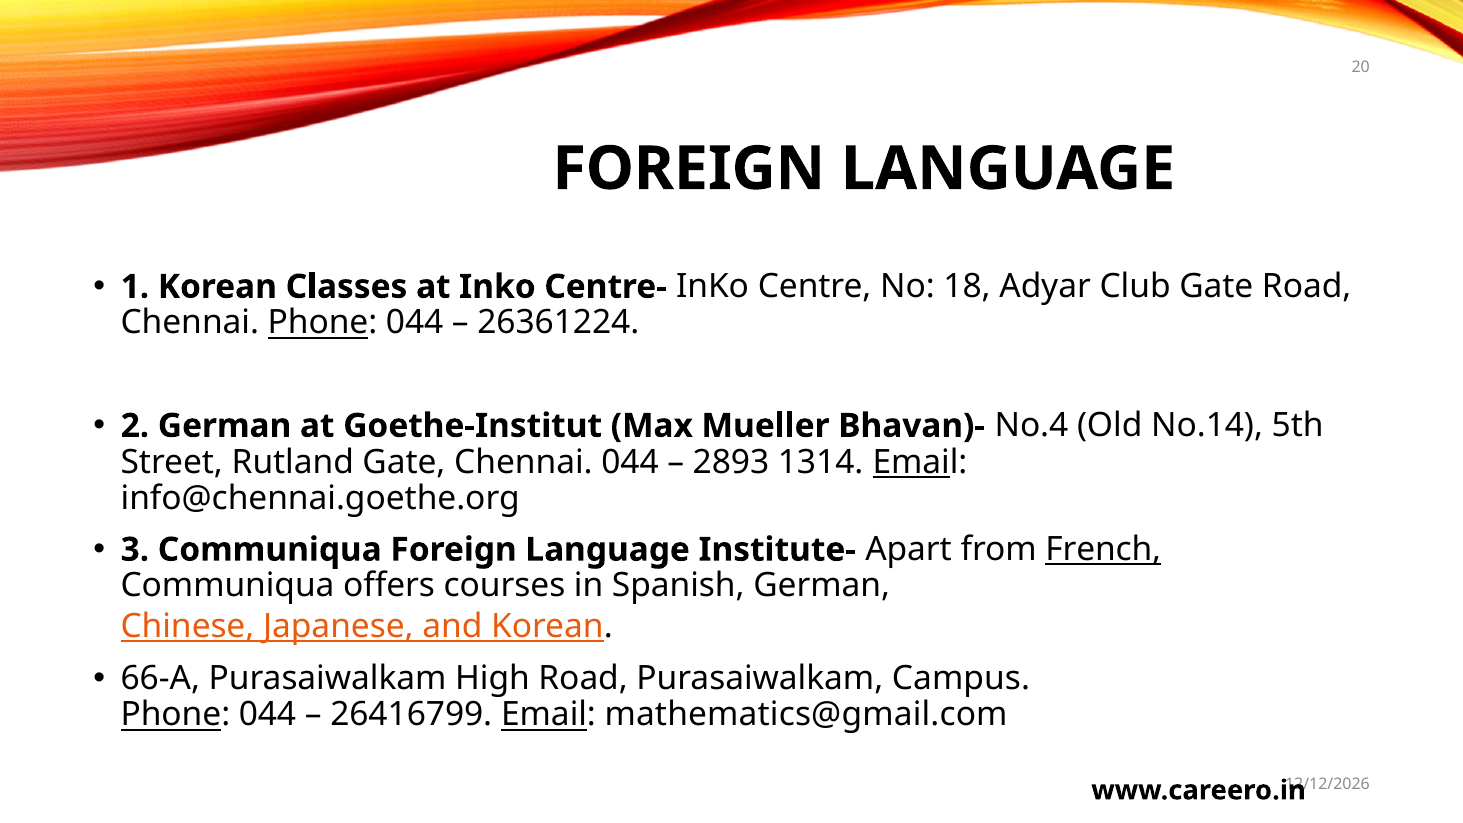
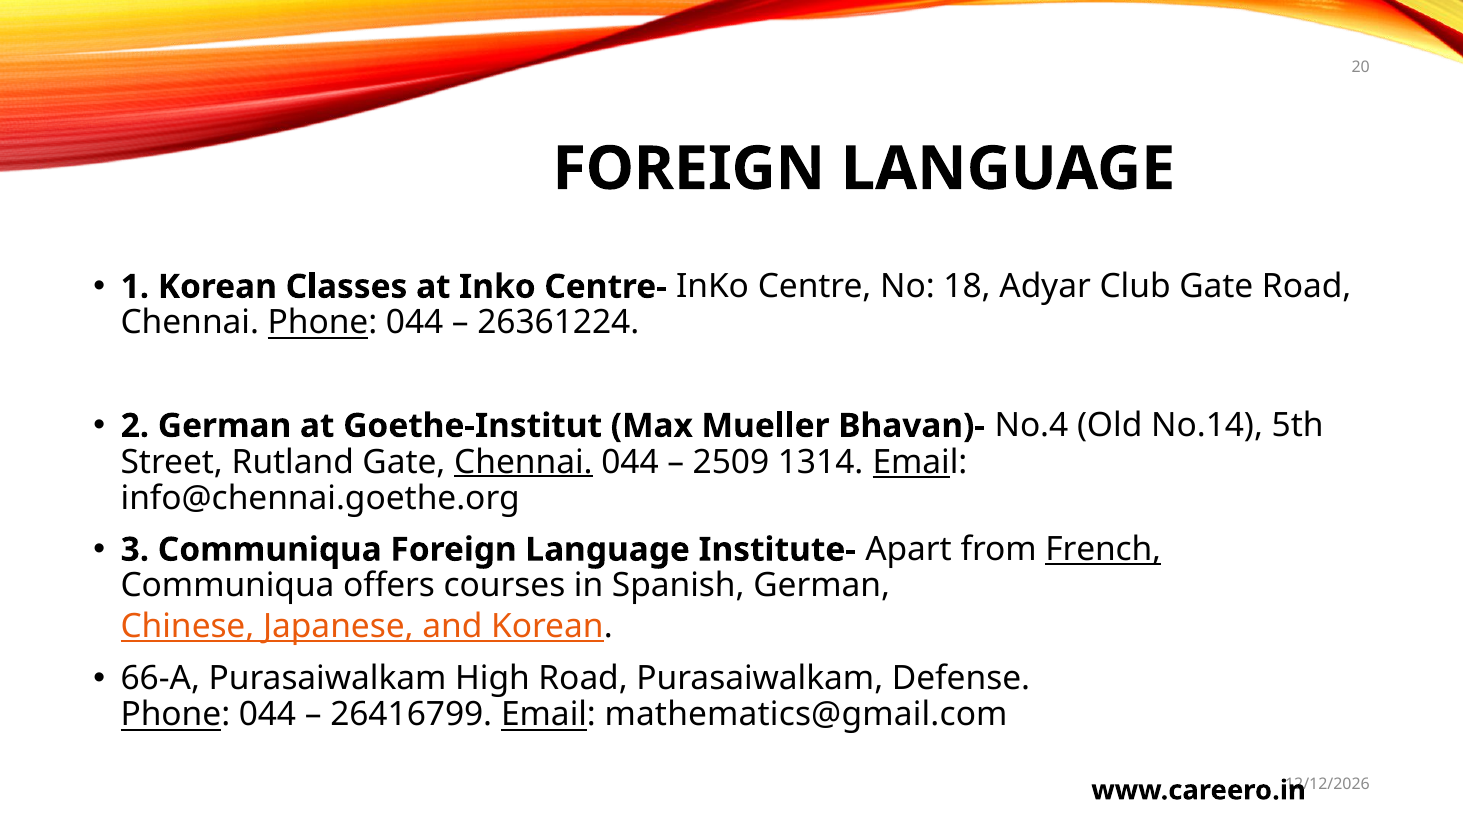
Chennai at (523, 462) underline: none -> present
2893: 2893 -> 2509
Campus: Campus -> Defense
